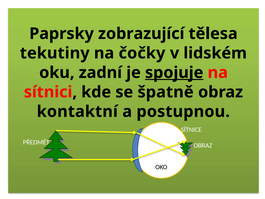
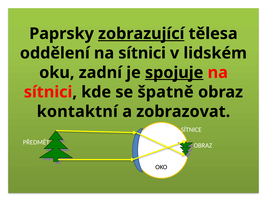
zobrazující underline: none -> present
tekutiny: tekutiny -> oddělení
čočky at (142, 53): čočky -> sítnici
postupnou: postupnou -> zobrazovat
